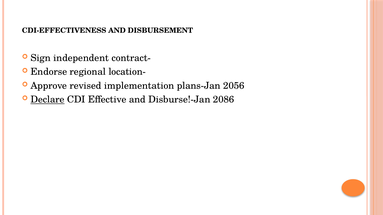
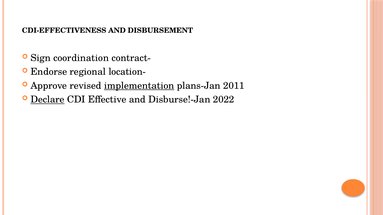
independent: independent -> coordination
implementation underline: none -> present
2056: 2056 -> 2011
2086: 2086 -> 2022
